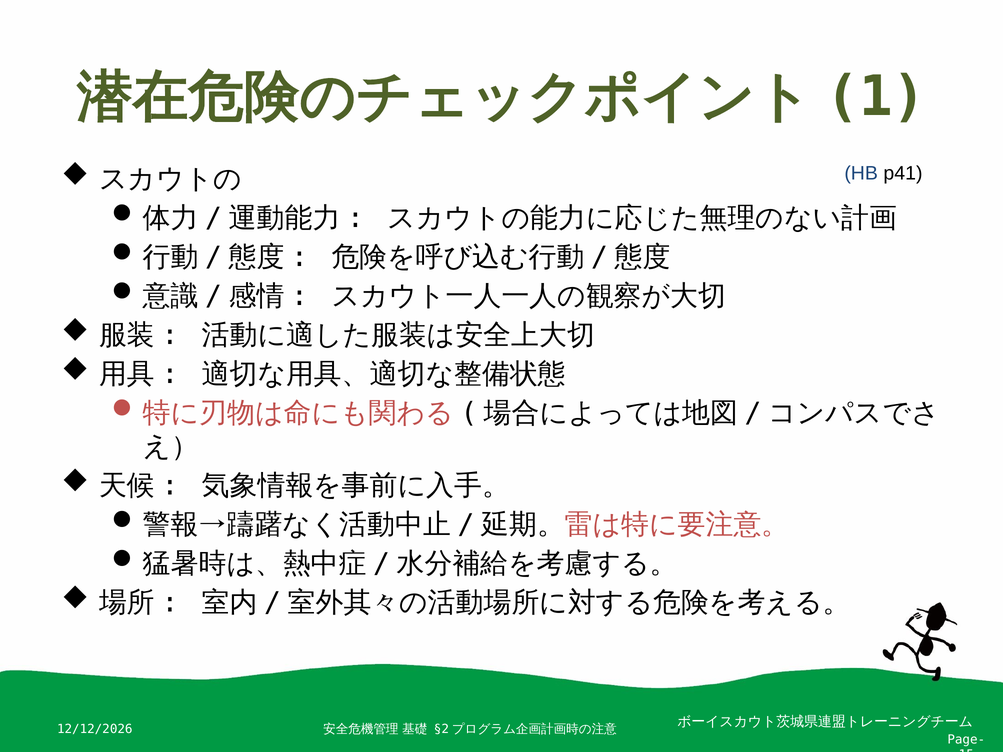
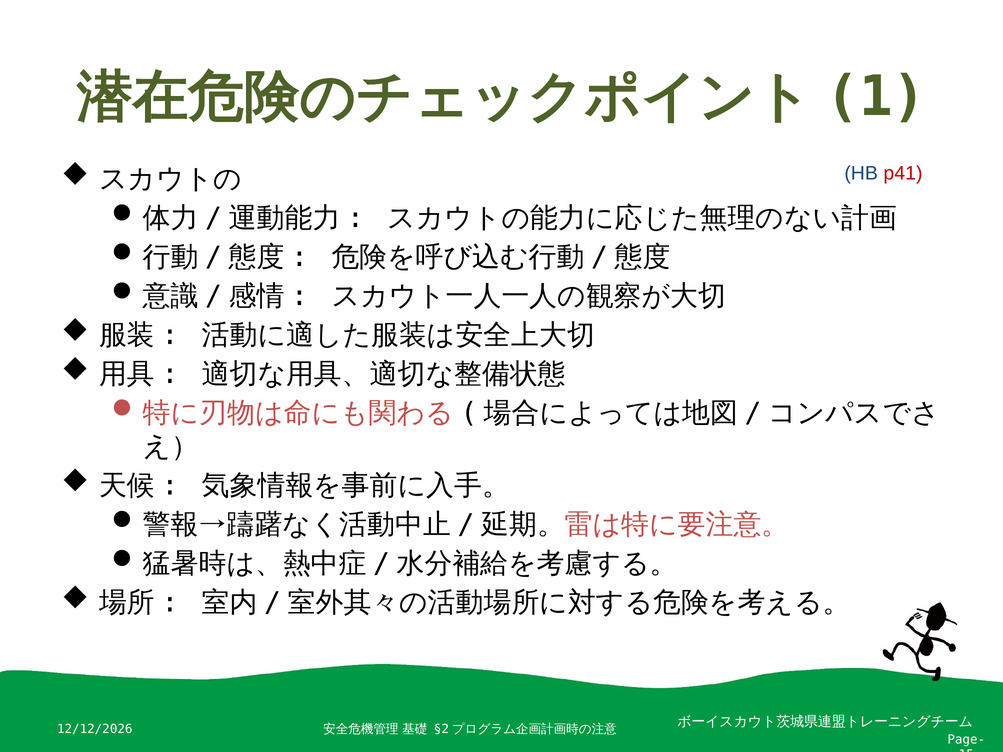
p41 colour: black -> red
